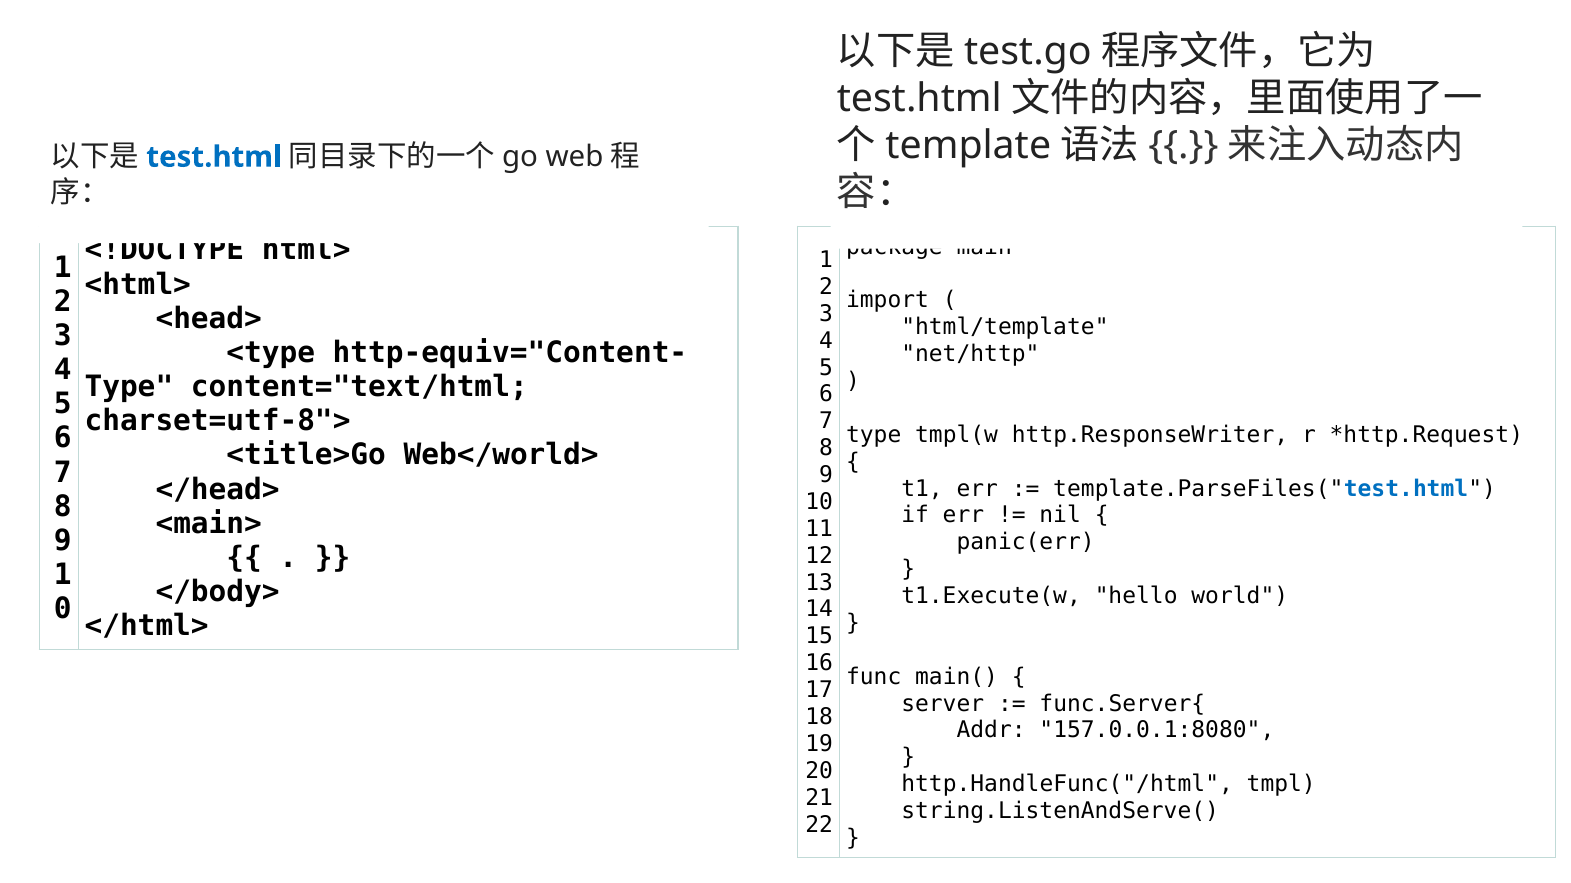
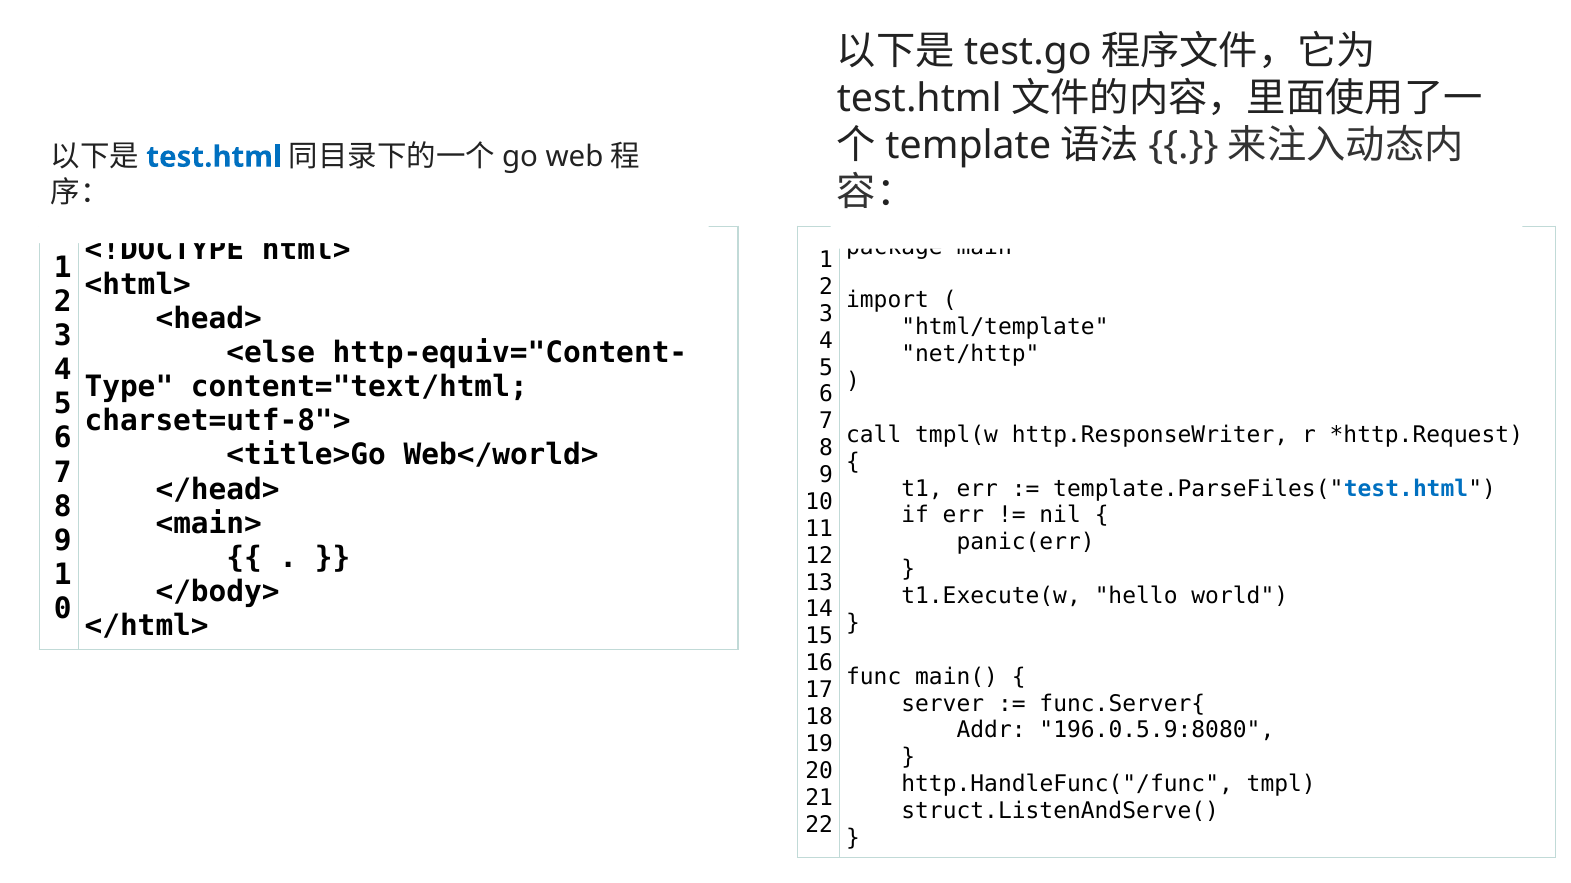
<type: <type -> <else
type at (874, 435): type -> call
157.0.0.1:8080: 157.0.0.1:8080 -> 196.0.5.9:8080
http.HandleFunc("/html: http.HandleFunc("/html -> http.HandleFunc("/func
string.ListenAndServe(: string.ListenAndServe( -> struct.ListenAndServe(
